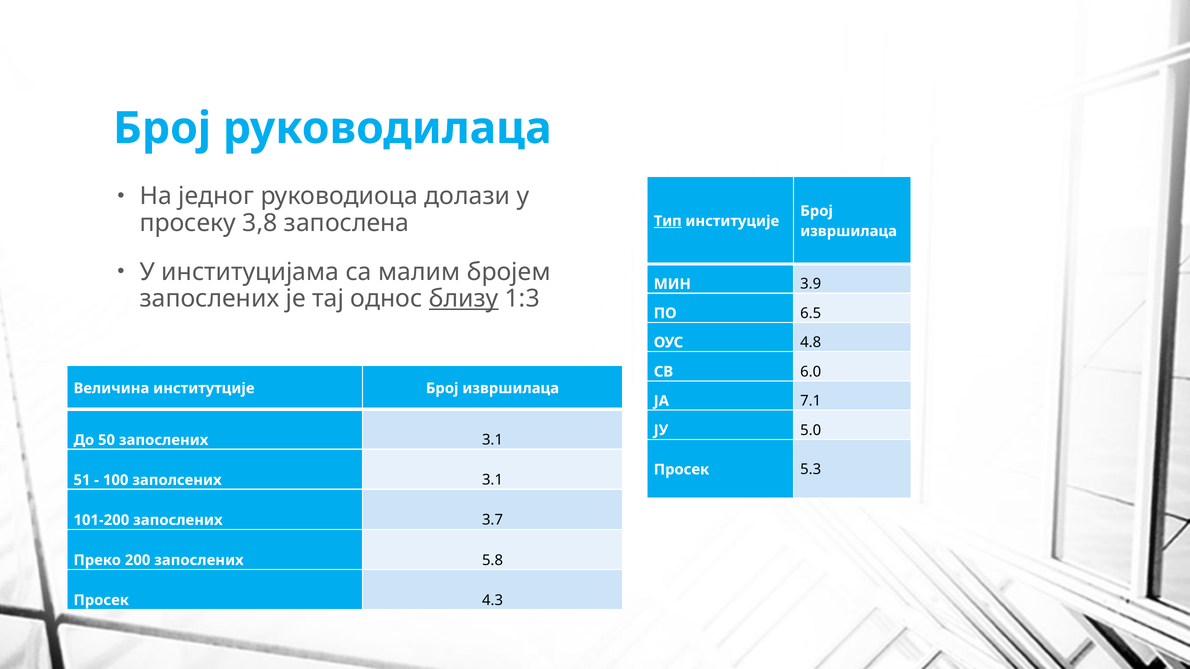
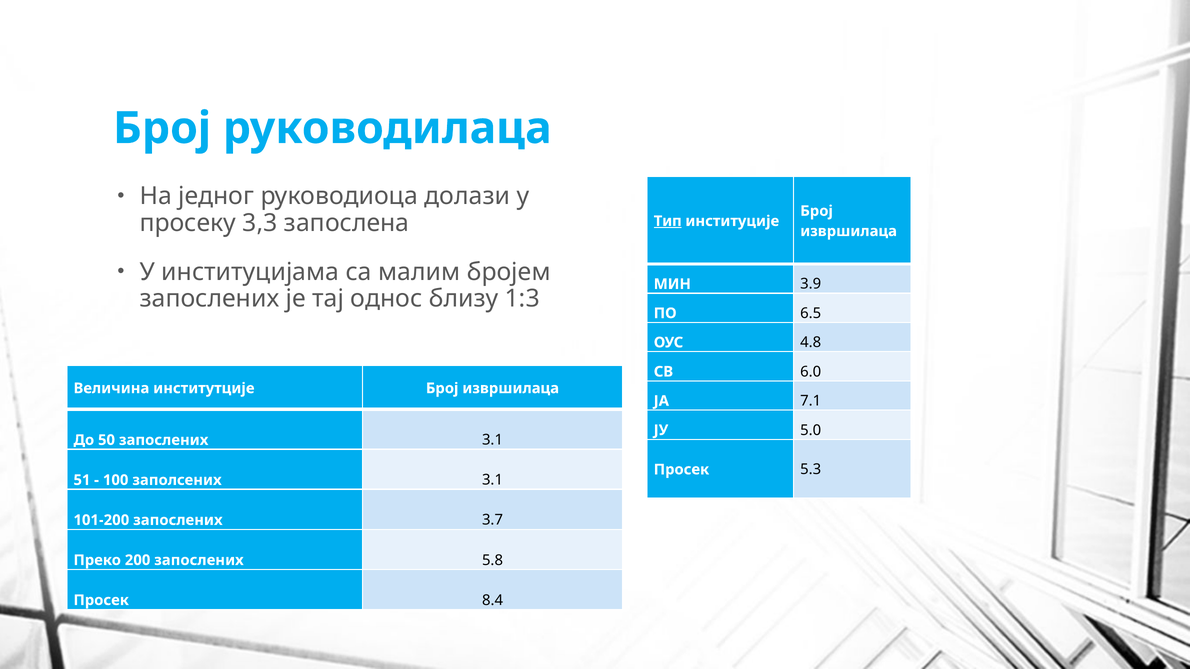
3,8: 3,8 -> 3,3
близу underline: present -> none
4.3: 4.3 -> 8.4
